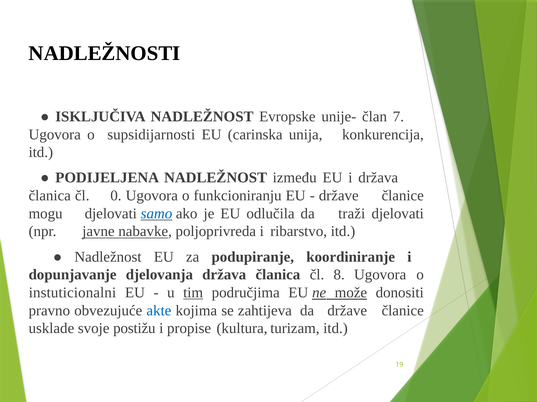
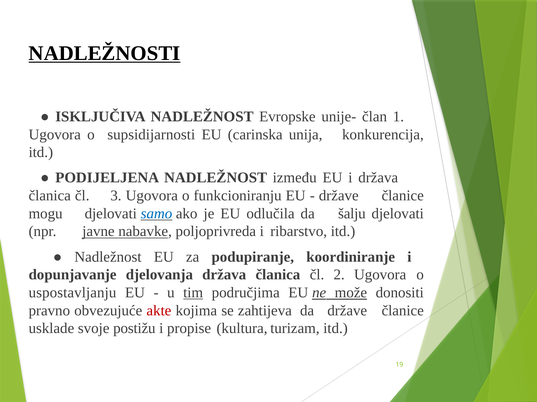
NADLEŽNOSTI underline: none -> present
7: 7 -> 1
0: 0 -> 3
traži: traži -> šalju
8: 8 -> 2
instuticionalni: instuticionalni -> uspostavljanju
akte colour: blue -> red
